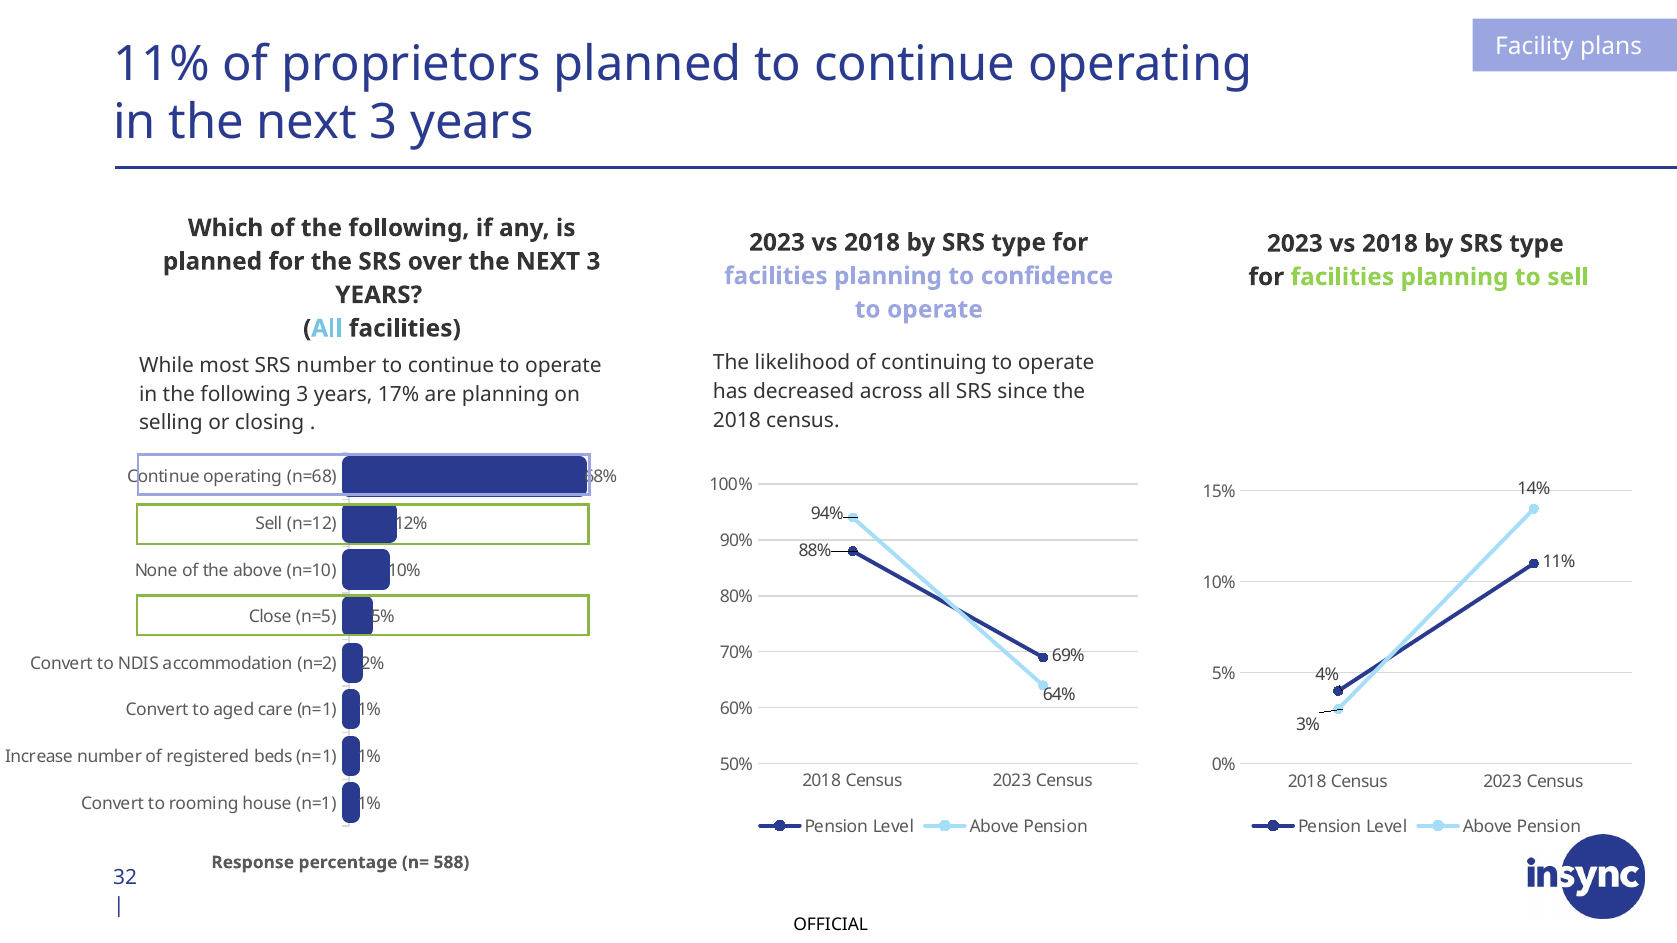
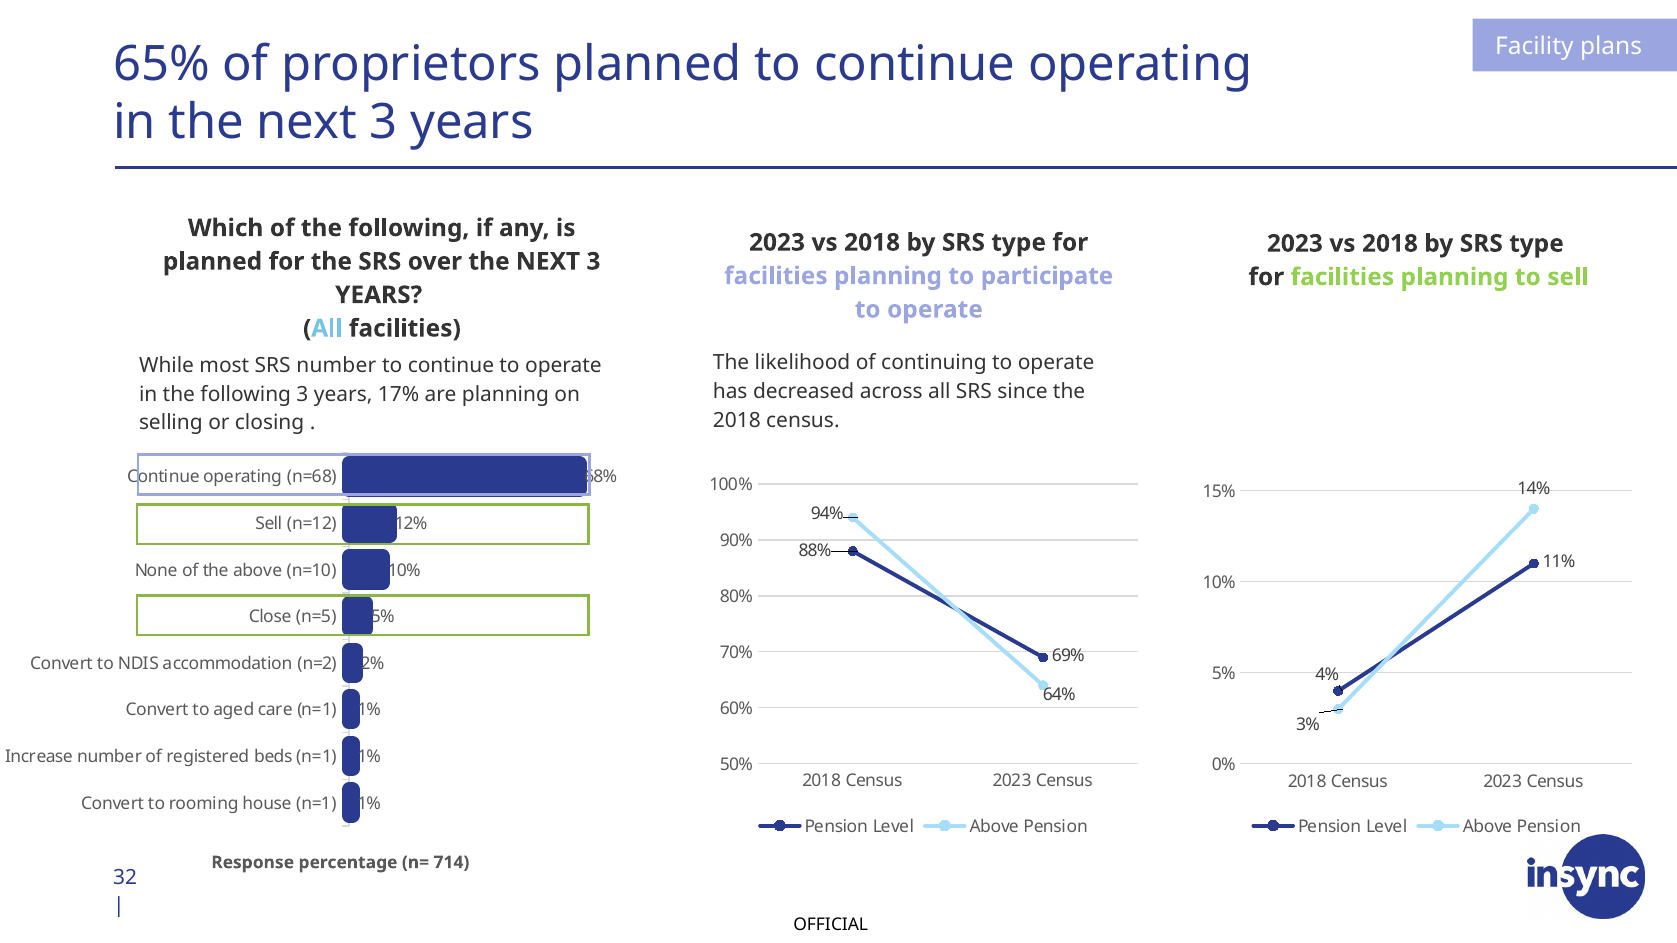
11% at (161, 64): 11% -> 65%
confidence: confidence -> participate
588: 588 -> 714
